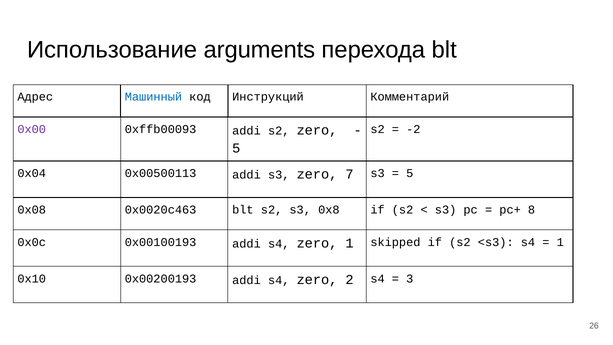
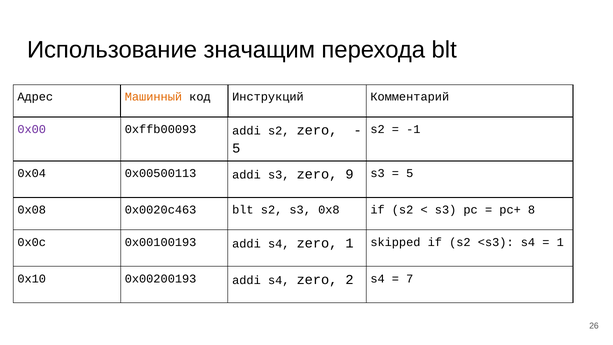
arguments: arguments -> значащим
Машинный colour: blue -> orange
-2: -2 -> -1
7: 7 -> 9
3: 3 -> 7
